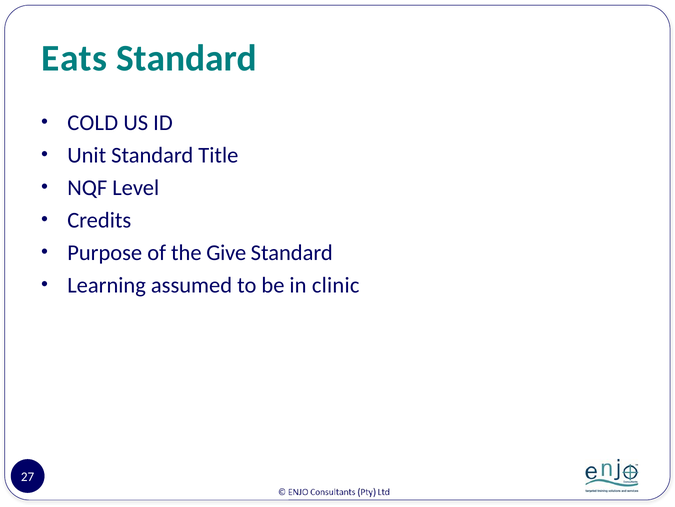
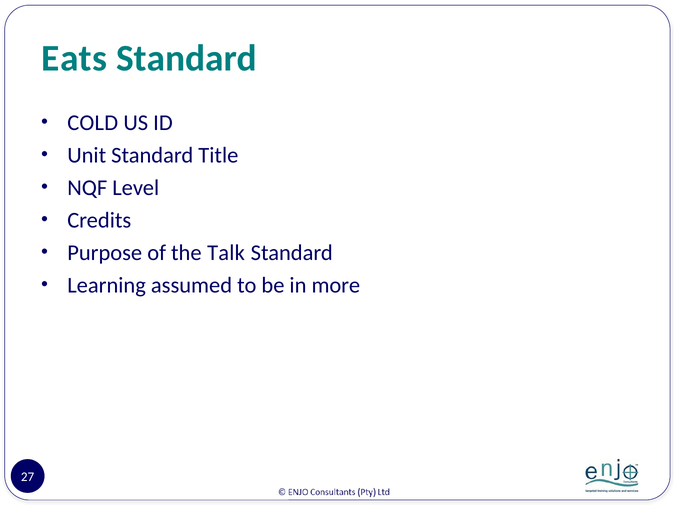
Give: Give -> Talk
clinic: clinic -> more
